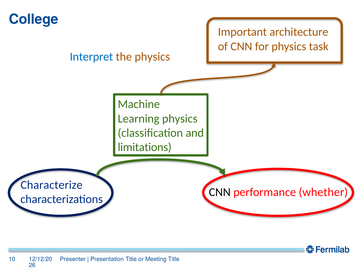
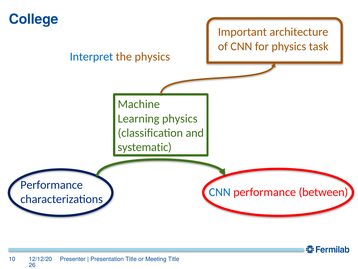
limitations: limitations -> systematic
Characterize at (52, 185): Characterize -> Performance
CNN at (220, 192) colour: black -> blue
whether: whether -> between
